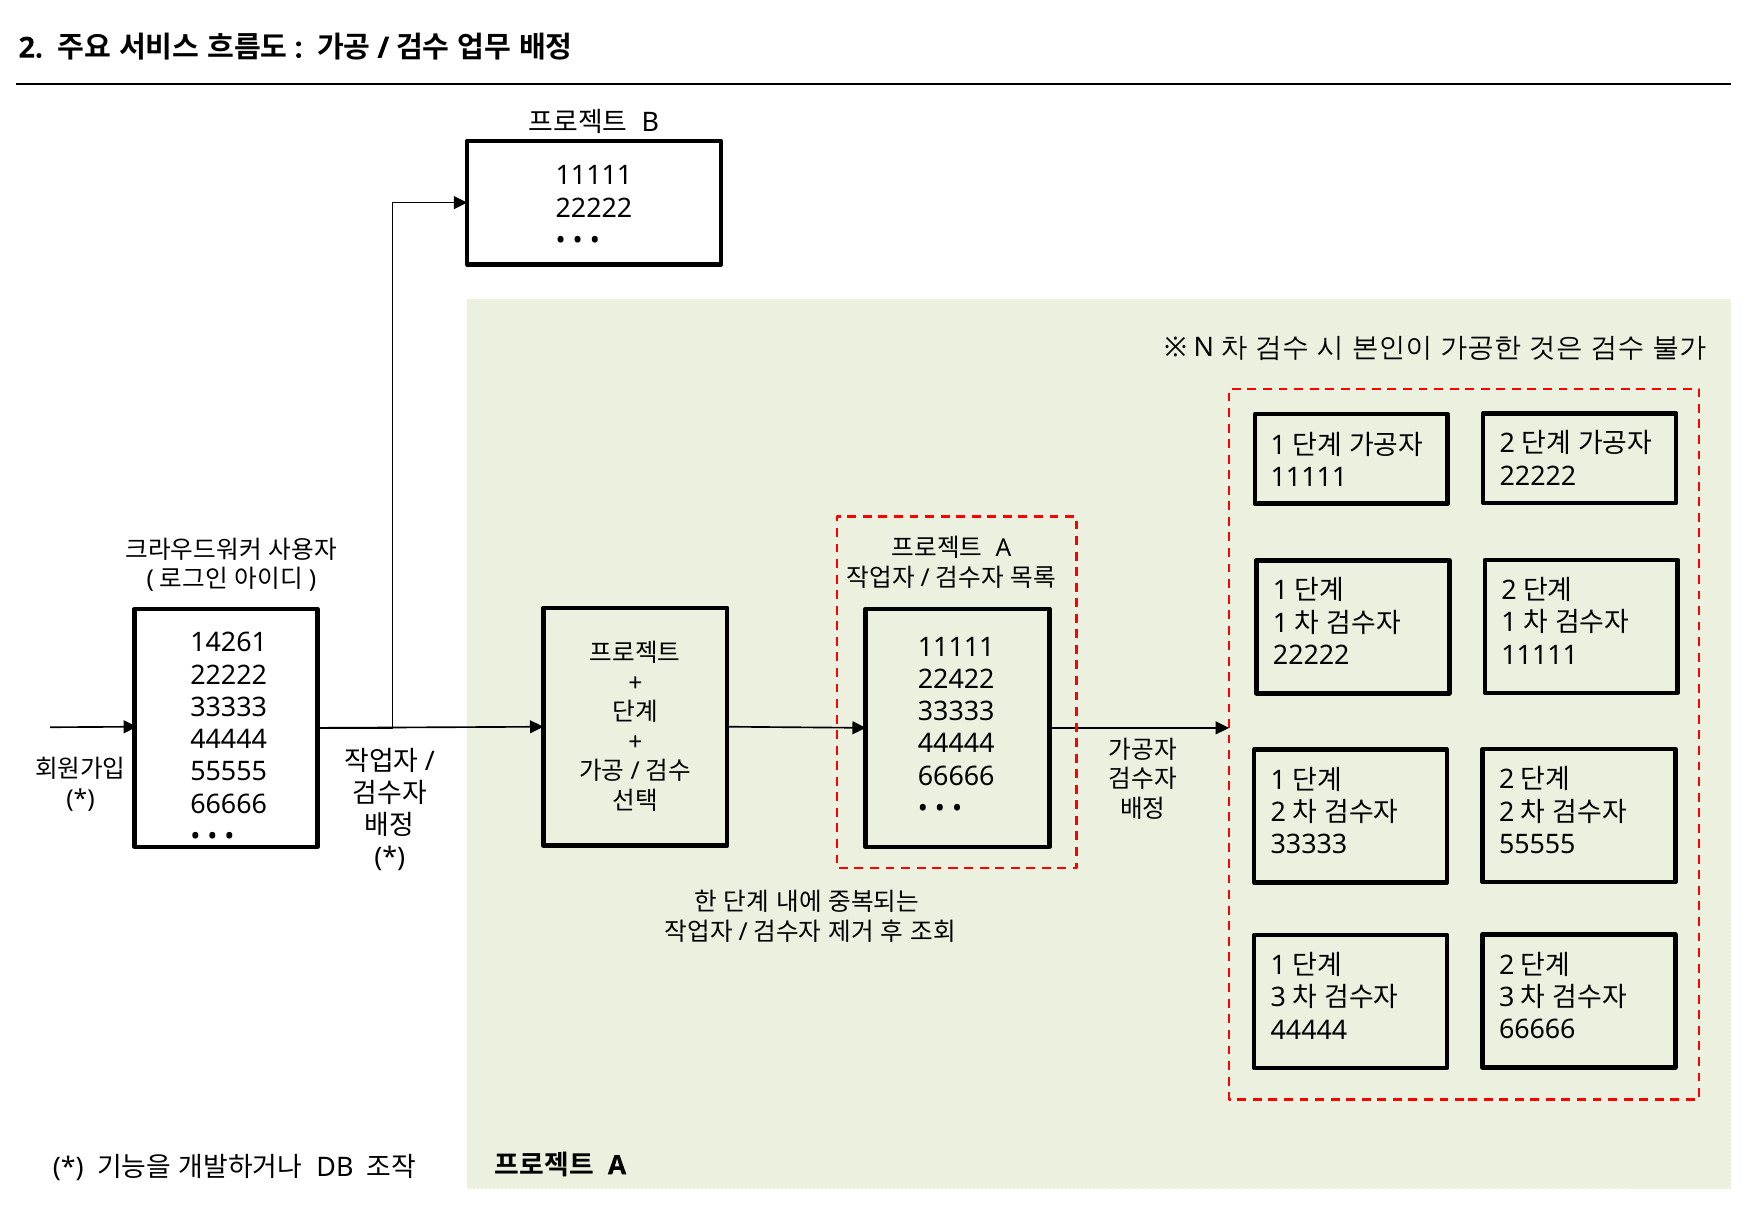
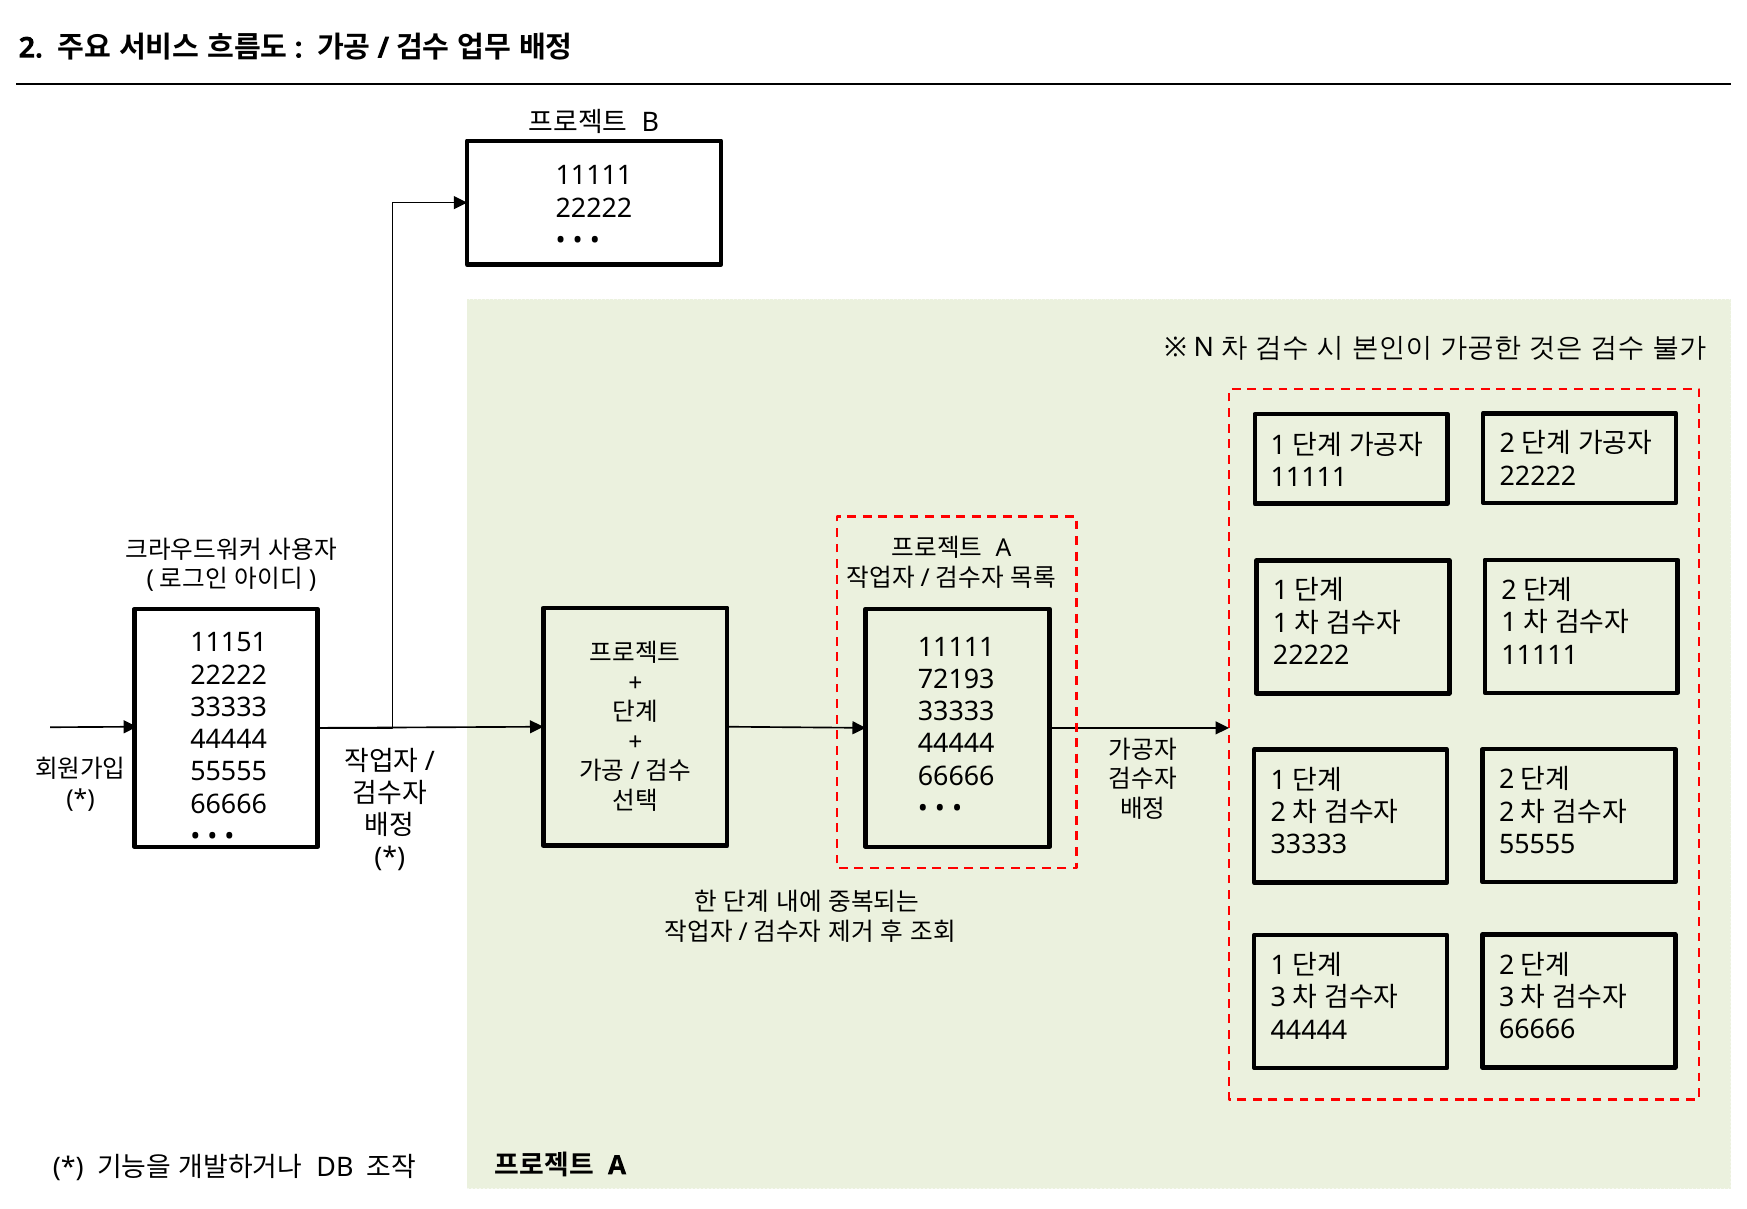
14261: 14261 -> 11151
22422: 22422 -> 72193
